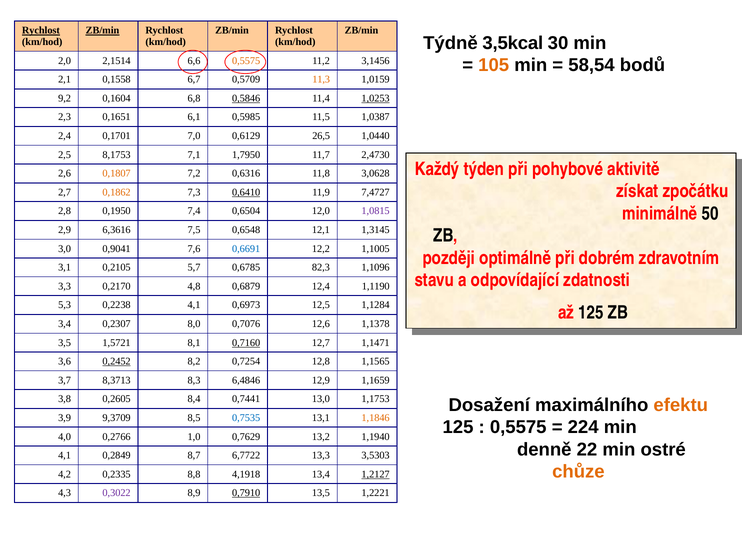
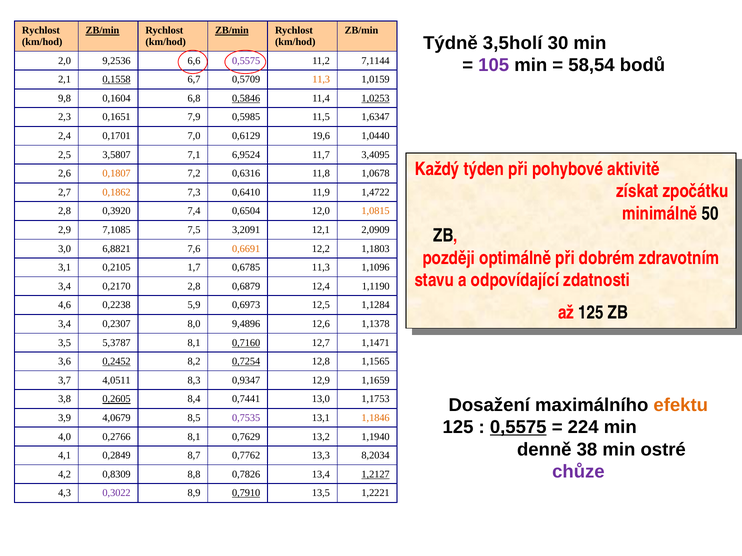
Rychlost at (41, 31) underline: present -> none
ZB/min at (232, 31) underline: none -> present
3,5kcal: 3,5kcal -> 3,5holí
2,1514: 2,1514 -> 9,2536
0,5575 at (246, 61) colour: orange -> purple
3,1456: 3,1456 -> 7,1144
105 colour: orange -> purple
0,1558 underline: none -> present
9,2: 9,2 -> 9,8
6,1: 6,1 -> 7,9
1,0387: 1,0387 -> 1,6347
26,5: 26,5 -> 19,6
8,1753: 8,1753 -> 3,5807
1,7950: 1,7950 -> 6,9524
2,4730: 2,4730 -> 3,4095
3,0628: 3,0628 -> 1,0678
0,6410 underline: present -> none
7,4727: 7,4727 -> 1,4722
0,1950: 0,1950 -> 0,3920
1,0815 colour: purple -> orange
6,3616: 6,3616 -> 7,1085
0,6548: 0,6548 -> 3,2091
1,3145: 1,3145 -> 2,0909
0,9041: 0,9041 -> 6,8821
0,6691 colour: blue -> orange
1,1005: 1,1005 -> 1,1803
5,7: 5,7 -> 1,7
0,6785 82,3: 82,3 -> 11,3
3,3 at (65, 287): 3,3 -> 3,4
0,2170 4,8: 4,8 -> 2,8
5,3: 5,3 -> 4,6
0,2238 4,1: 4,1 -> 5,9
0,7076: 0,7076 -> 9,4896
1,5721: 1,5721 -> 5,3787
0,7254 underline: none -> present
8,3713: 8,3713 -> 4,0511
6,4846: 6,4846 -> 0,9347
0,2605 underline: none -> present
9,3709: 9,3709 -> 4,0679
0,7535 colour: blue -> purple
0,5575 at (518, 428) underline: none -> present
0,2766 1,0: 1,0 -> 8,1
22: 22 -> 38
6,7722: 6,7722 -> 0,7762
3,5303: 3,5303 -> 8,2034
chůze colour: orange -> purple
0,2335: 0,2335 -> 0,8309
4,1918: 4,1918 -> 0,7826
